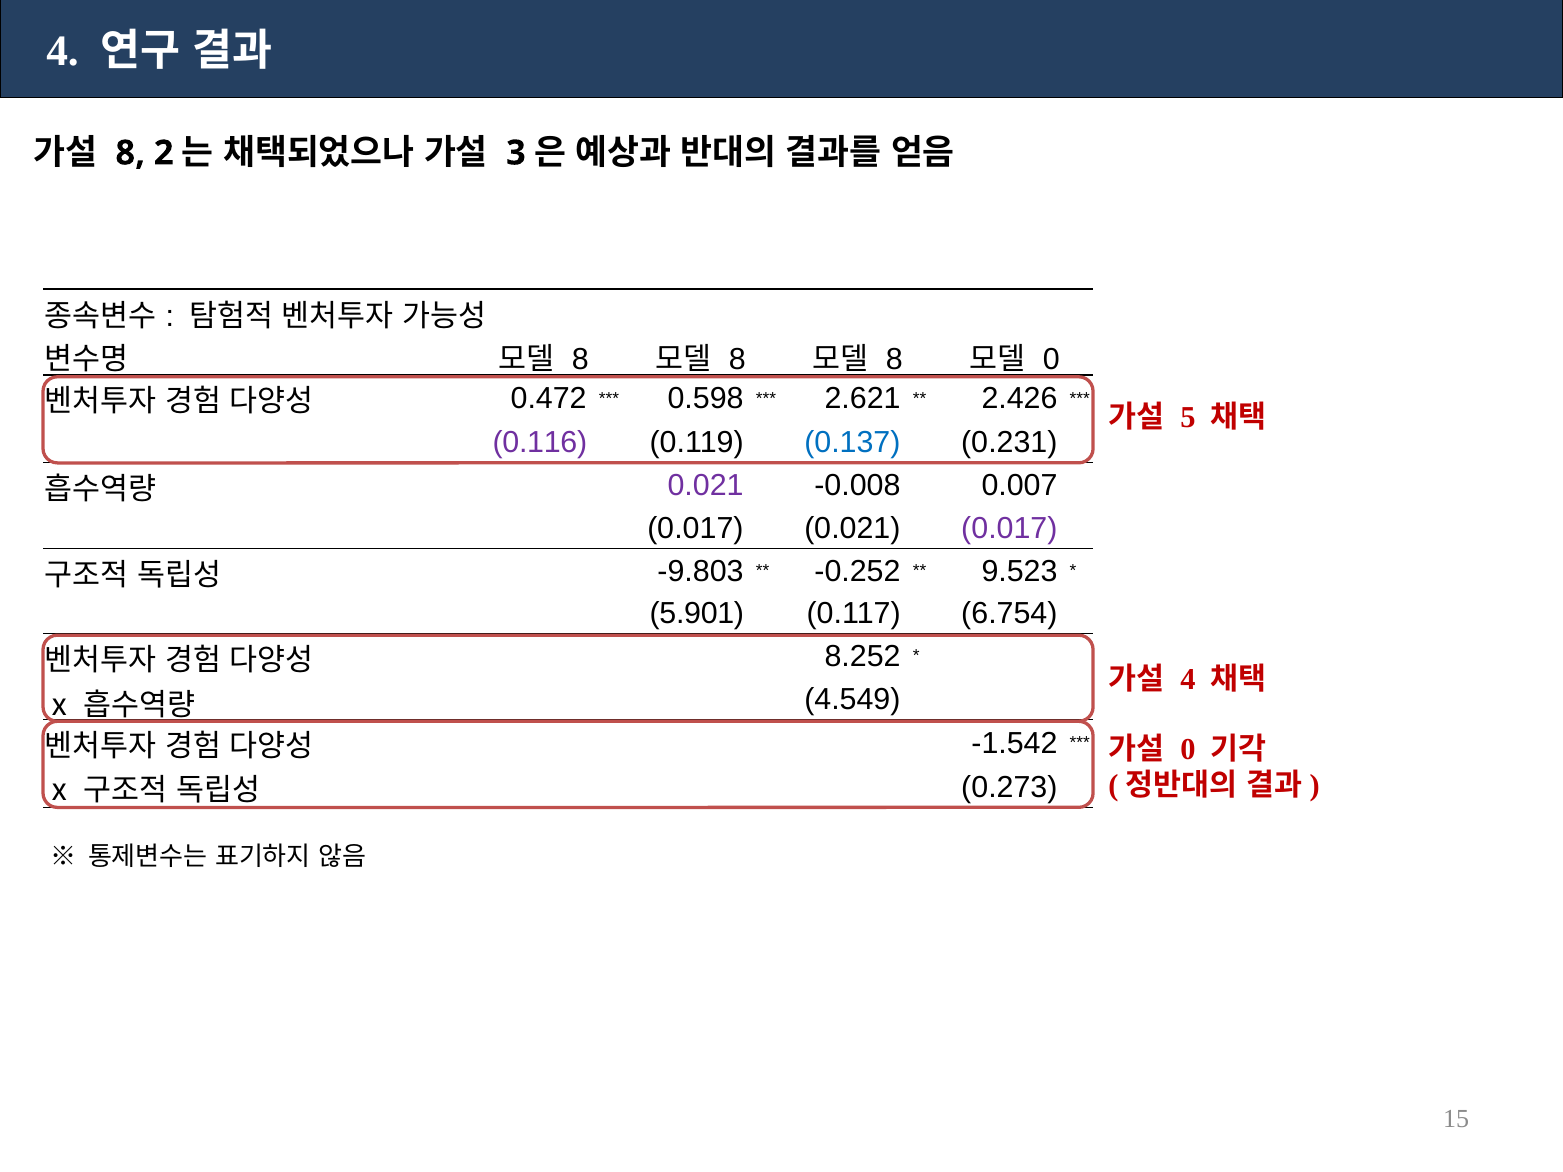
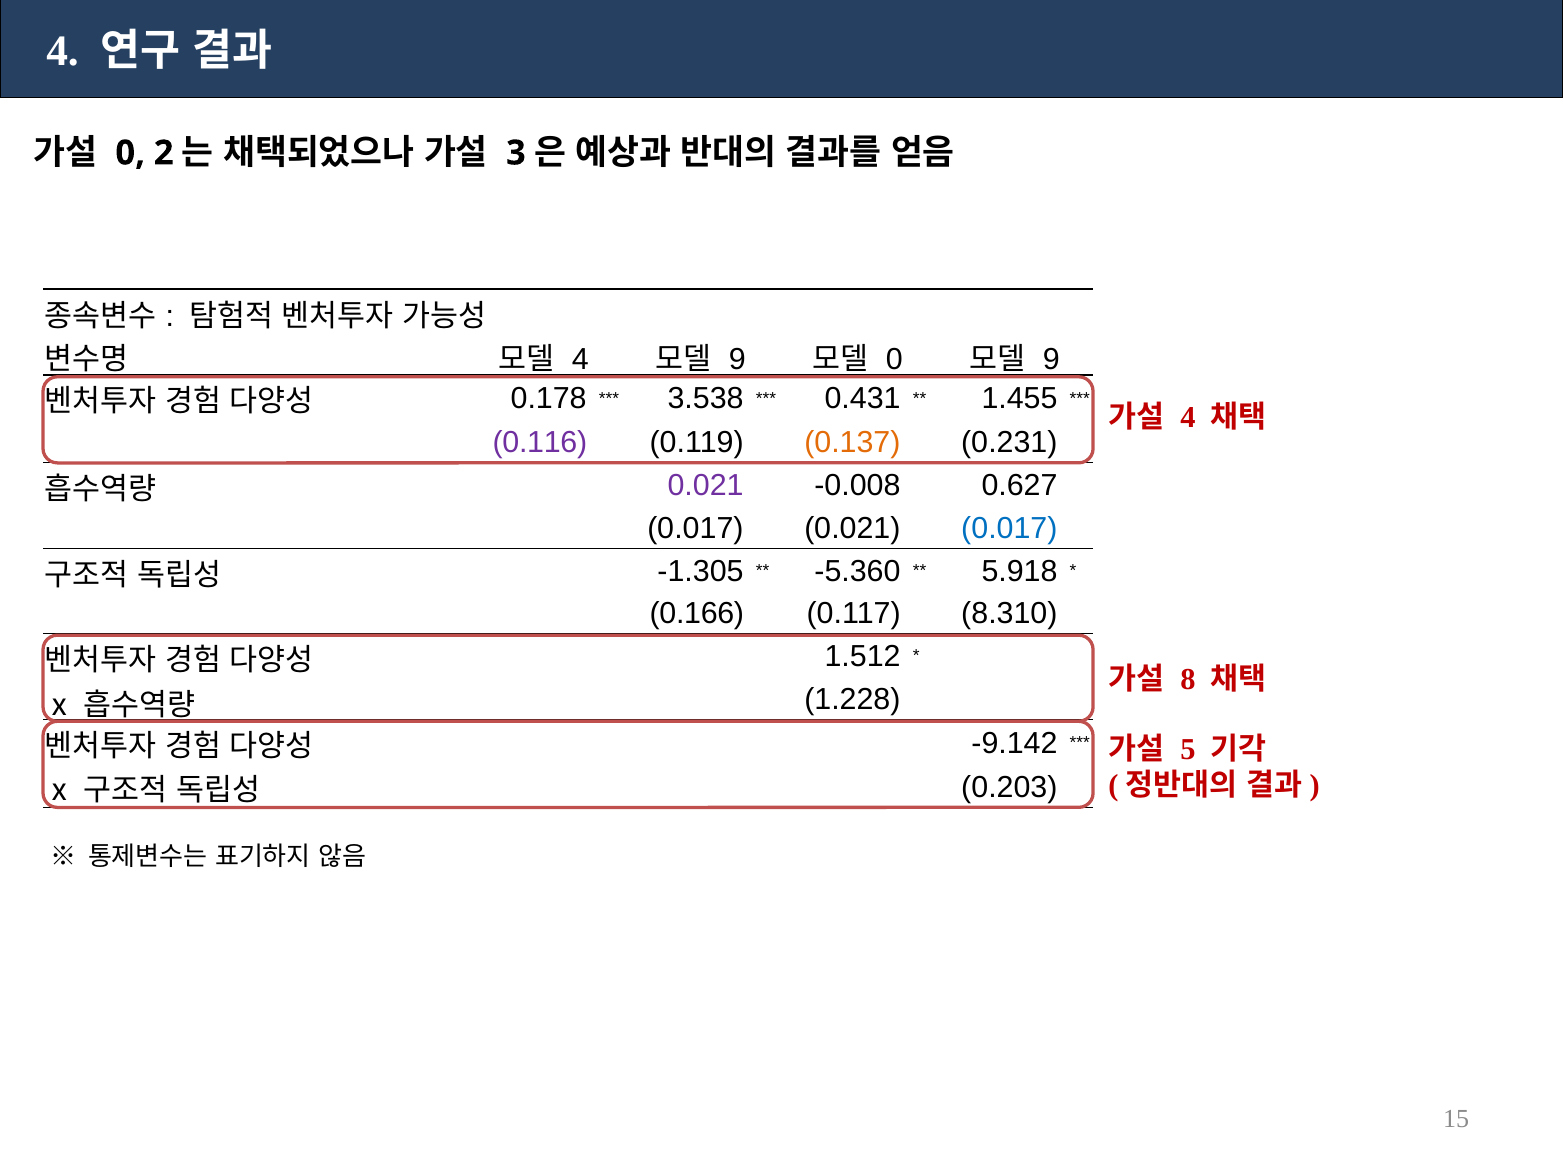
8 at (130, 153): 8 -> 0
8 at (580, 359): 8 -> 4
8 at (737, 359): 8 -> 9
8 at (894, 359): 8 -> 0
0 at (1051, 359): 0 -> 9
0.472: 0.472 -> 0.178
0.598: 0.598 -> 3.538
2.621: 2.621 -> 0.431
2.426: 2.426 -> 1.455
5 at (1188, 417): 5 -> 4
0.137 colour: blue -> orange
0.007: 0.007 -> 0.627
0.017 at (1009, 528) colour: purple -> blue
-9.803: -9.803 -> -1.305
-0.252: -0.252 -> -5.360
9.523: 9.523 -> 5.918
5.901: 5.901 -> 0.166
6.754: 6.754 -> 8.310
8.252: 8.252 -> 1.512
4 at (1188, 680): 4 -> 8
4.549: 4.549 -> 1.228
-1.542: -1.542 -> -9.142
0 at (1188, 749): 0 -> 5
0.273: 0.273 -> 0.203
